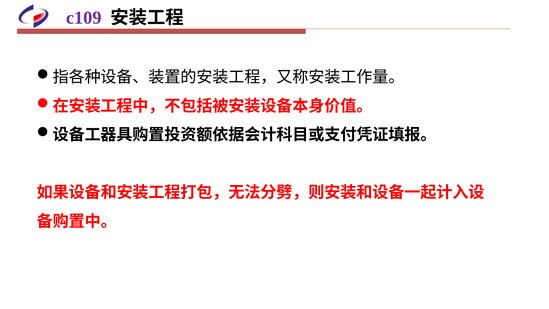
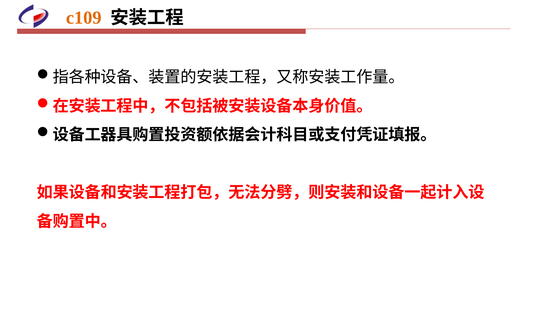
c109 colour: purple -> orange
